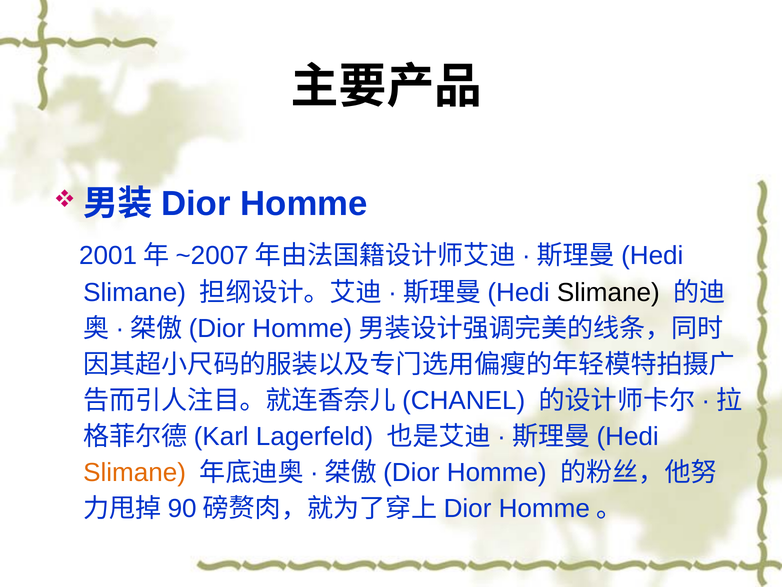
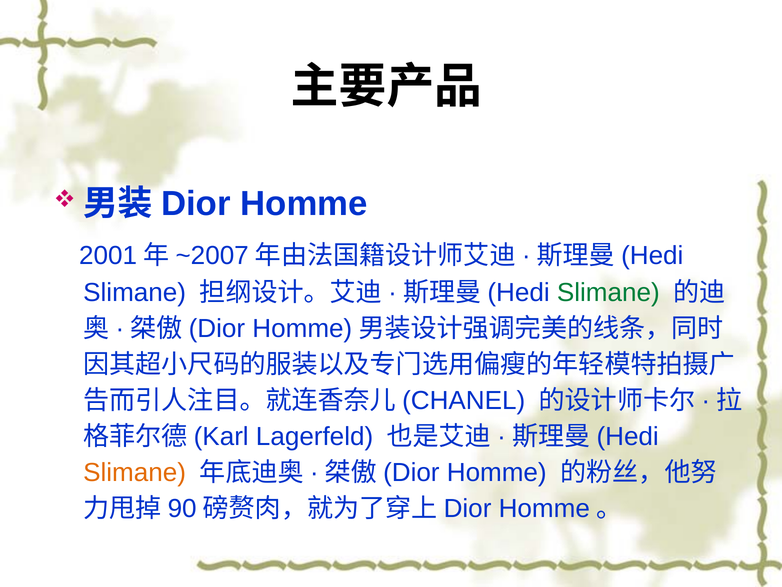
Slimane at (608, 292) colour: black -> green
